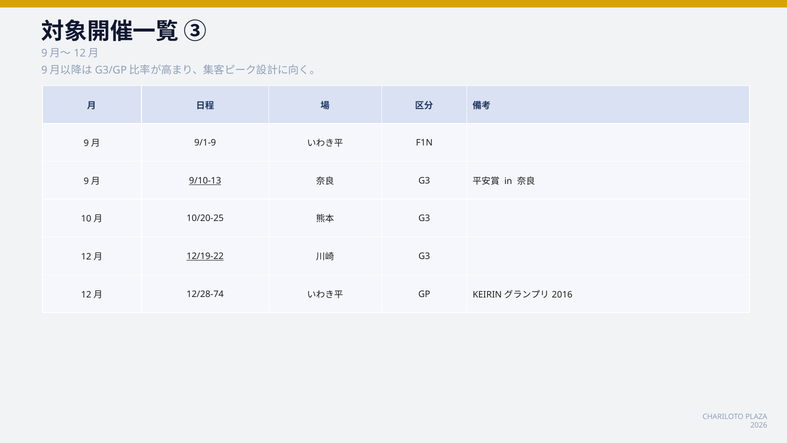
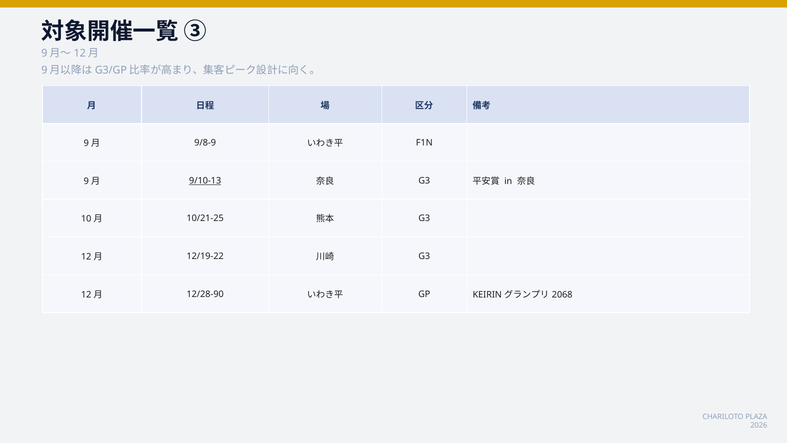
9/1-9: 9/1-9 -> 9/8-9
10/20-25: 10/20-25 -> 10/21-25
12/19-22 underline: present -> none
12/28-74: 12/28-74 -> 12/28-90
2016: 2016 -> 2068
